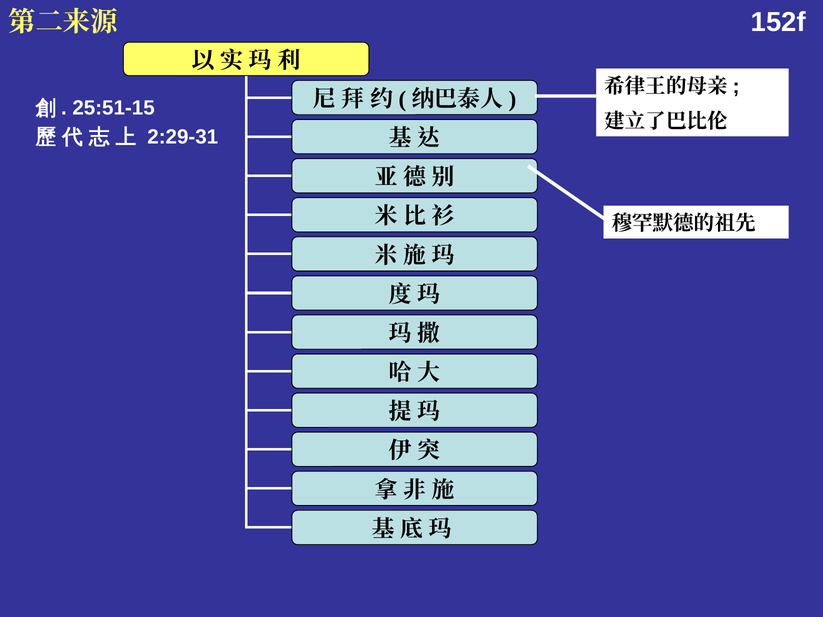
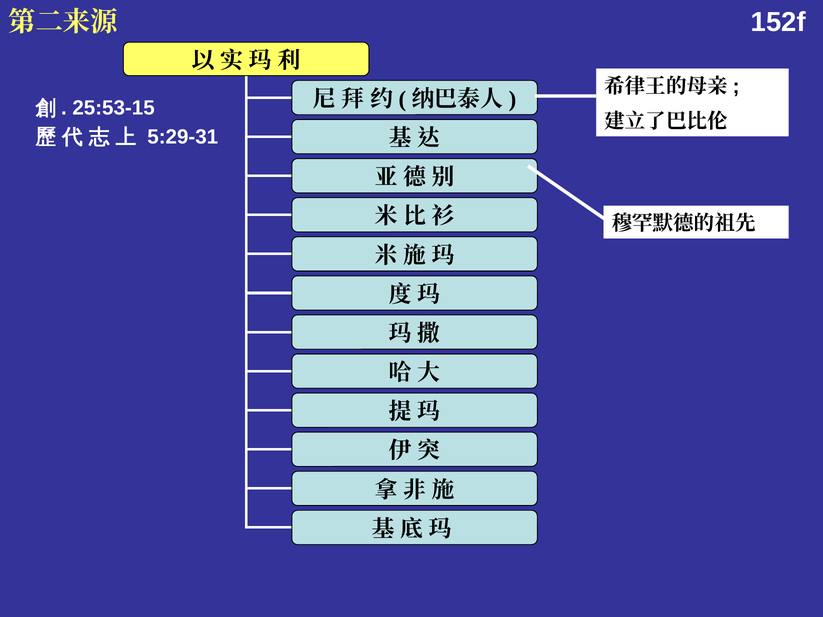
25:51-15: 25:51-15 -> 25:53-15
2:29-31: 2:29-31 -> 5:29-31
